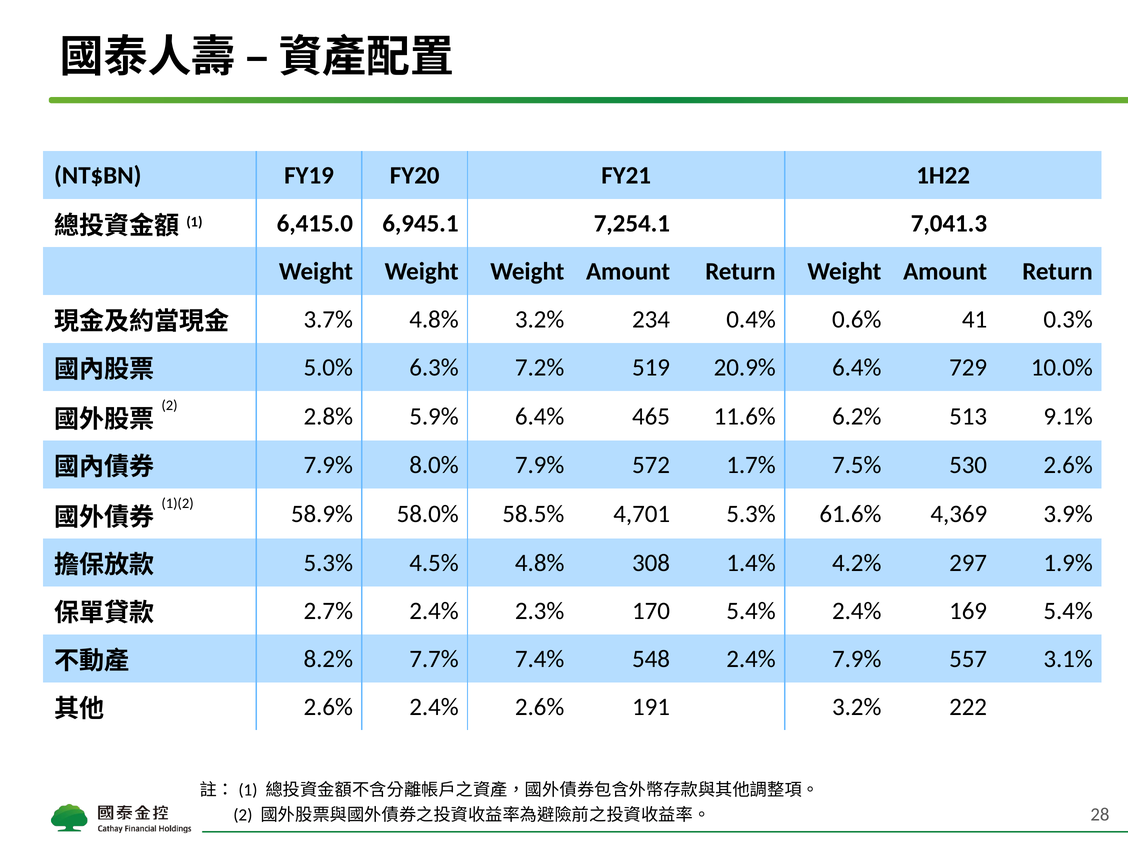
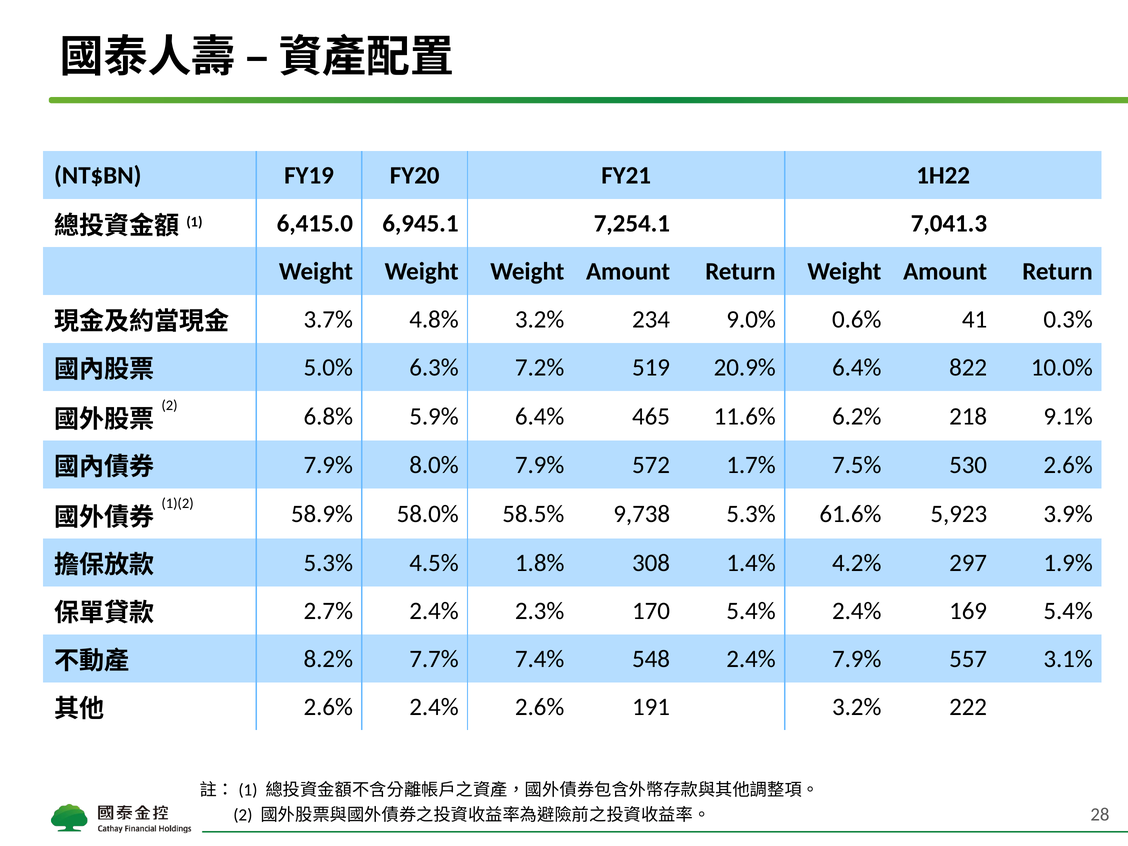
0.4%: 0.4% -> 9.0%
729: 729 -> 822
2.8%: 2.8% -> 6.8%
513: 513 -> 218
4,701: 4,701 -> 9,738
4,369: 4,369 -> 5,923
4.5% 4.8%: 4.8% -> 1.8%
